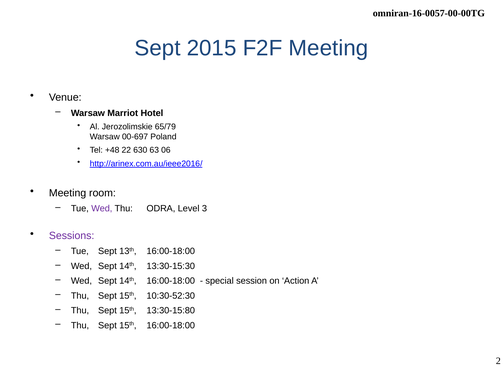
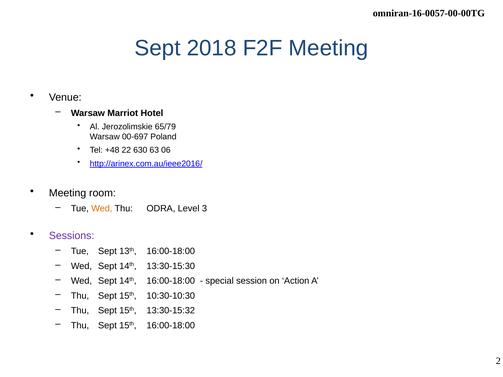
2015: 2015 -> 2018
Wed at (102, 209) colour: purple -> orange
10:30-52:30: 10:30-52:30 -> 10:30-10:30
13:30-15:80: 13:30-15:80 -> 13:30-15:32
